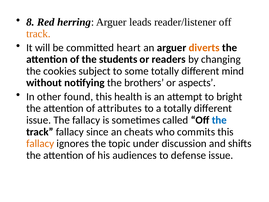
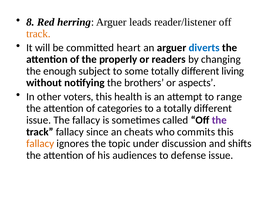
diverts colour: orange -> blue
students: students -> properly
cookies: cookies -> enough
mind: mind -> living
found: found -> voters
bright: bright -> range
attributes: attributes -> categories
the at (219, 120) colour: blue -> purple
